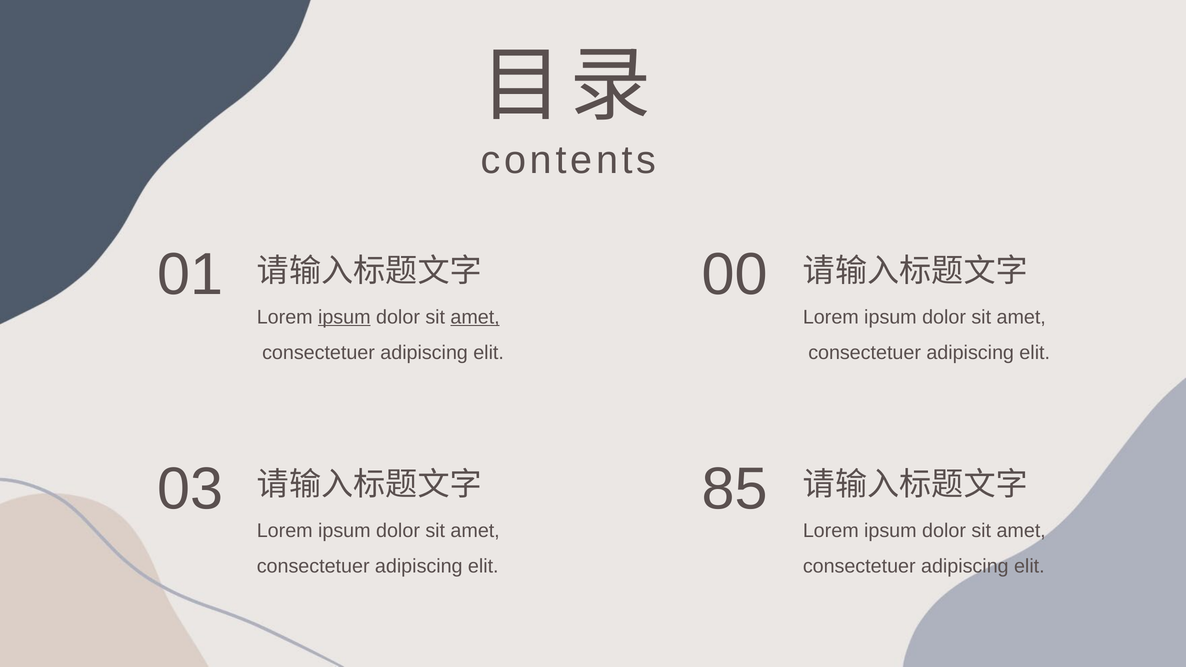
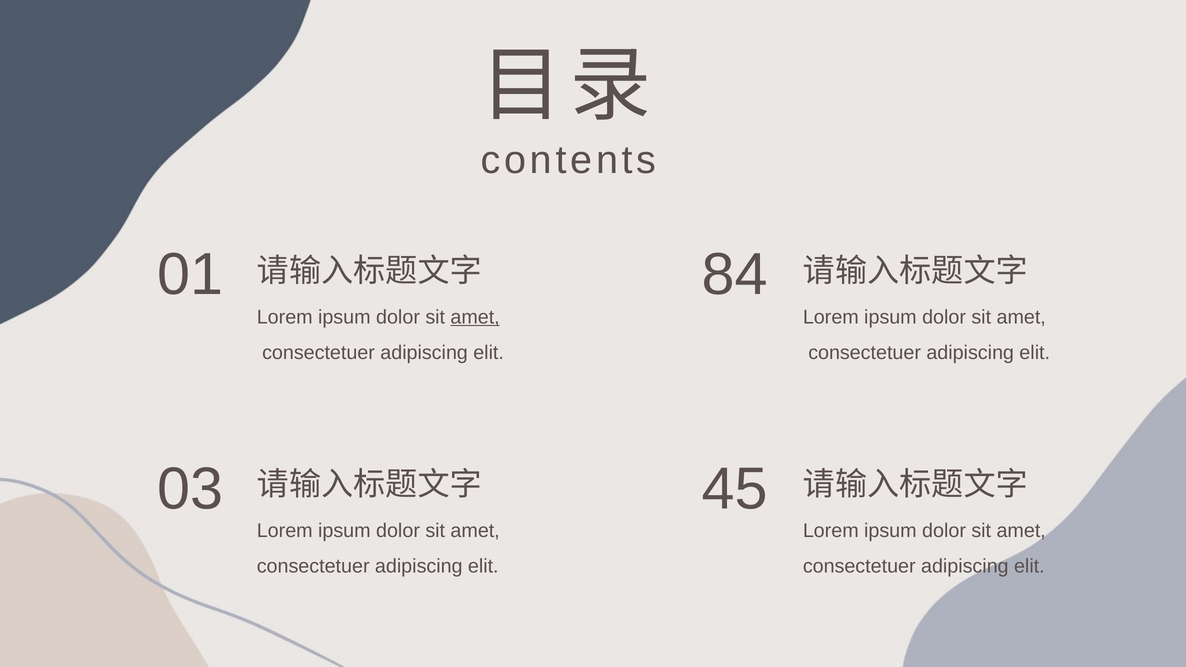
00: 00 -> 84
ipsum at (344, 317) underline: present -> none
85: 85 -> 45
